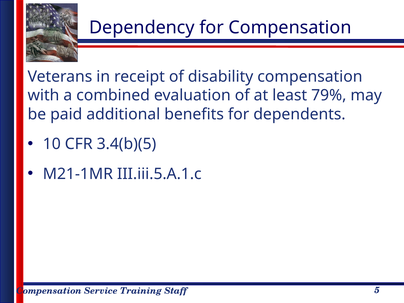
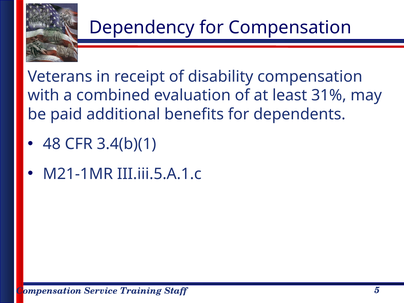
79%: 79% -> 31%
10: 10 -> 48
3.4(b)(5: 3.4(b)(5 -> 3.4(b)(1
